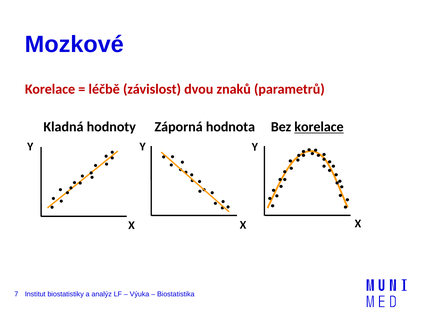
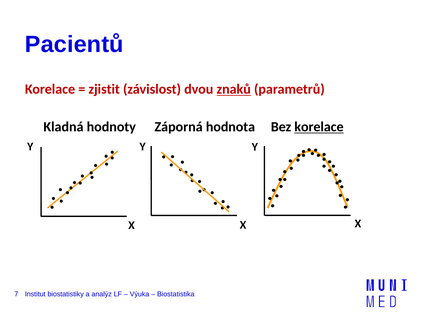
Mozkové: Mozkové -> Pacientů
léčbě: léčbě -> zjistit
znaků underline: none -> present
